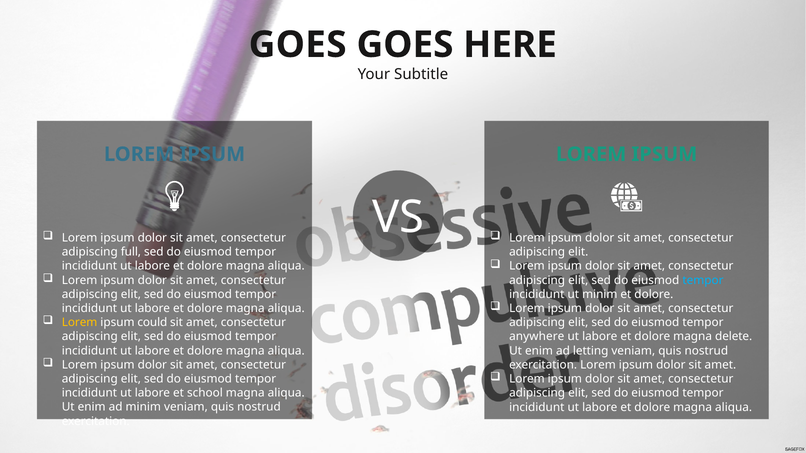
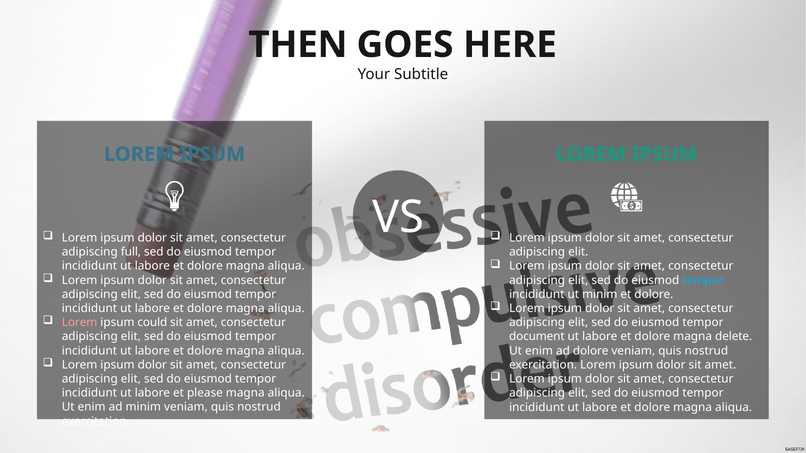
GOES at (298, 45): GOES -> THEN
Lorem at (80, 323) colour: yellow -> pink
anywhere: anywhere -> document
ad letting: letting -> dolore
school: school -> please
